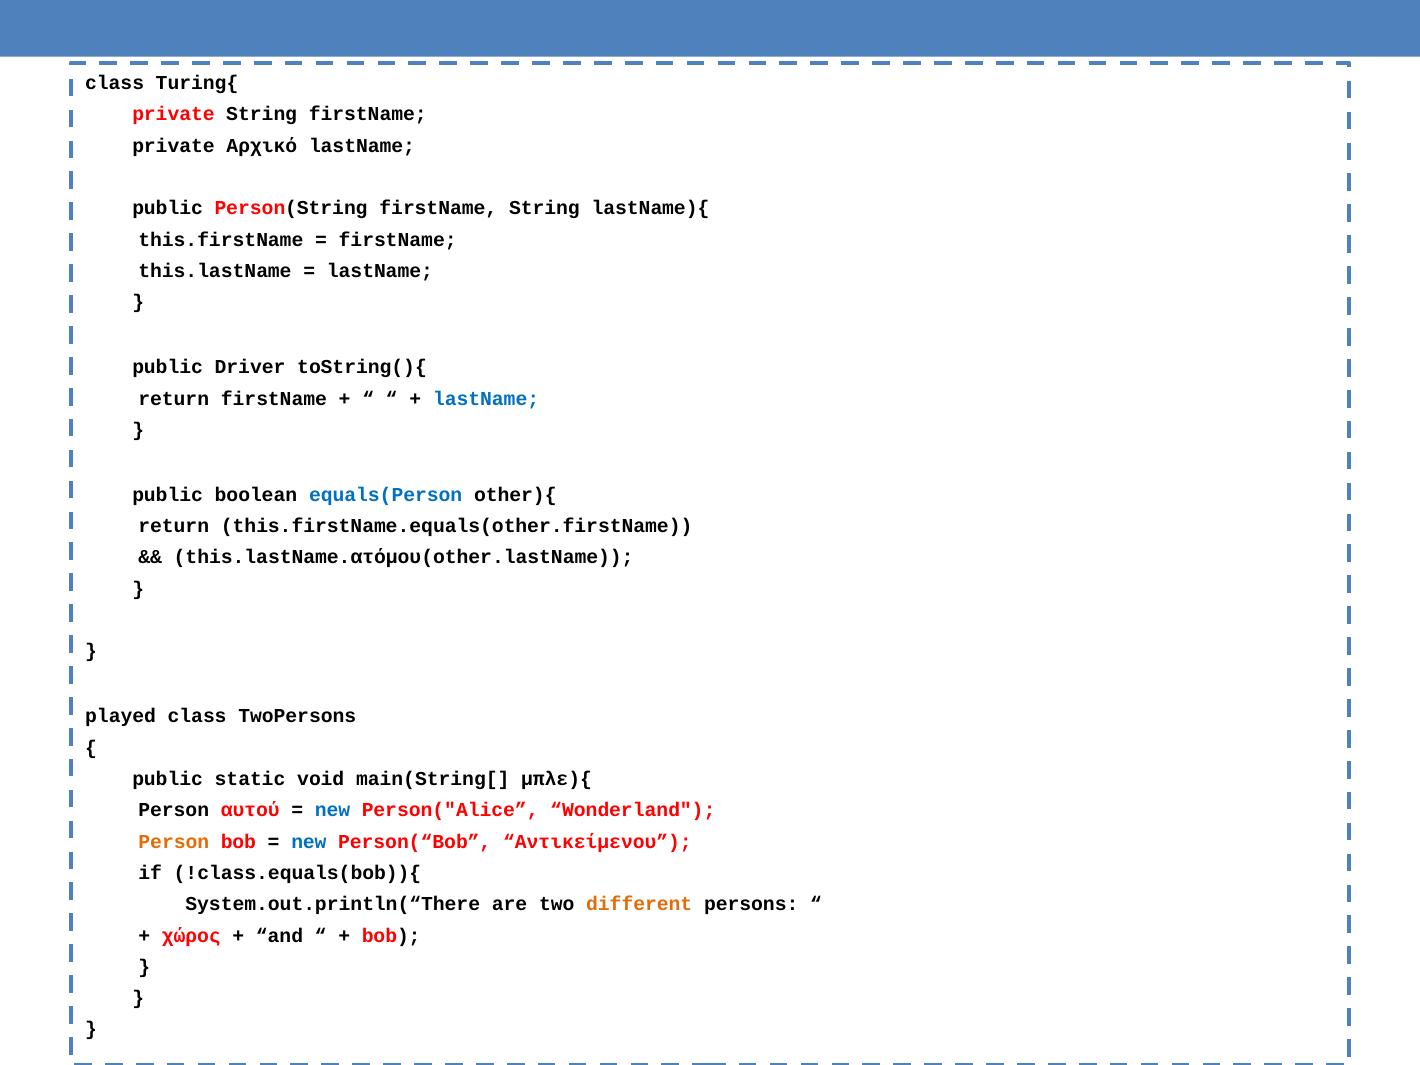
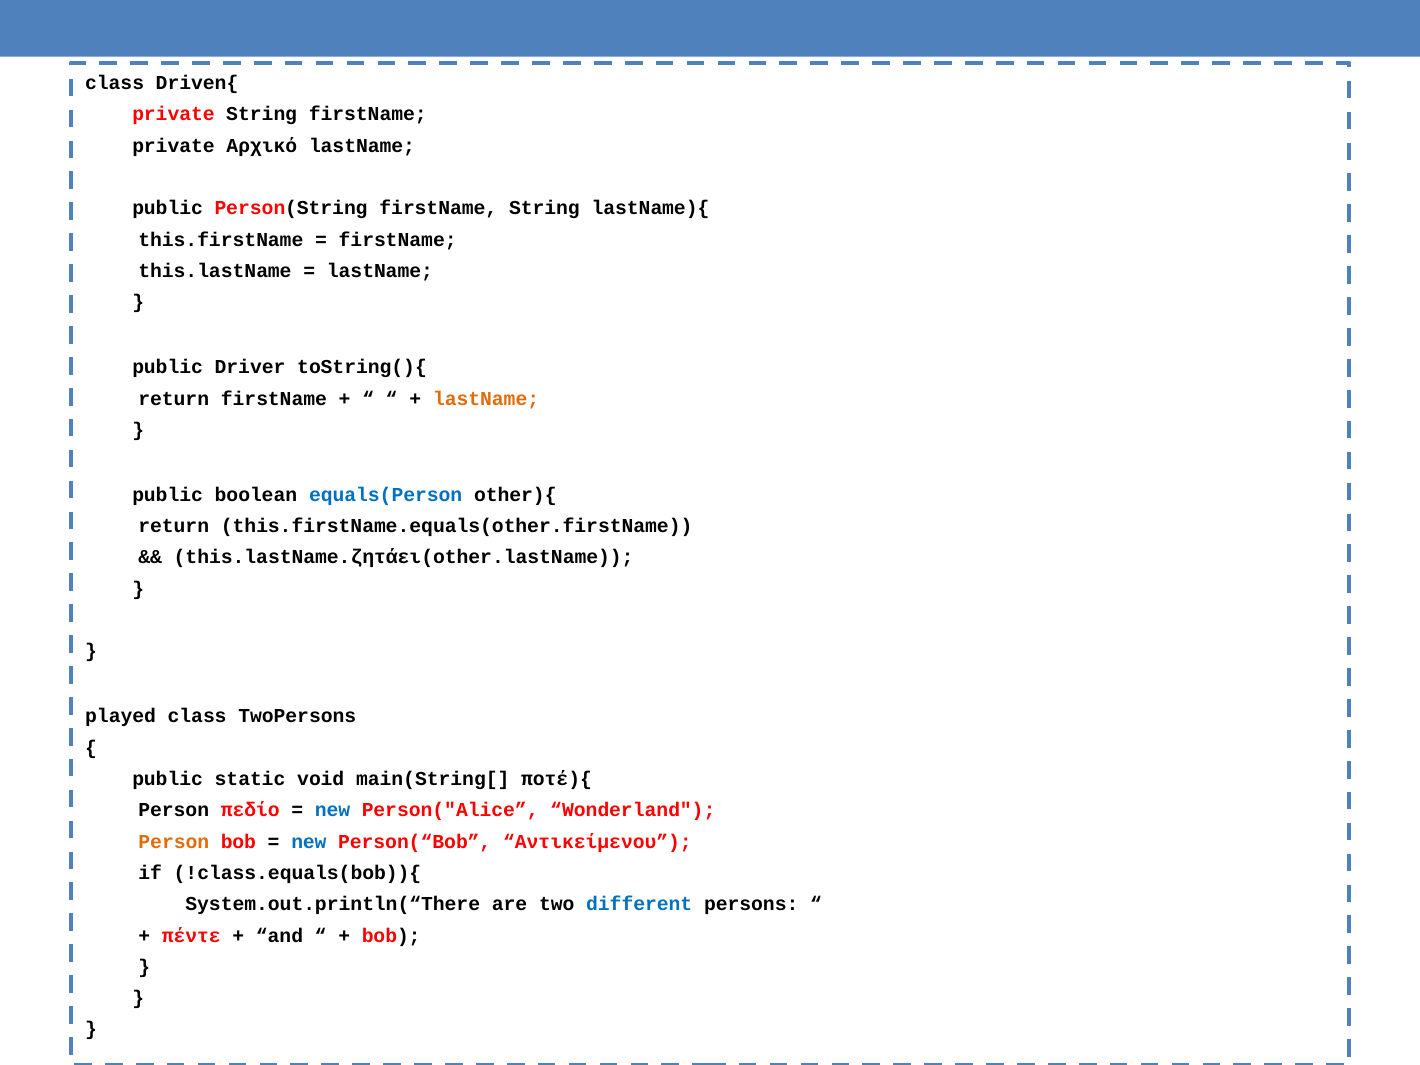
Τuring{: Τuring{ -> Driven{
lastName at (486, 399) colour: blue -> orange
this.lastName.ατόμου(other.lastName: this.lastName.ατόμου(other.lastName -> this.lastName.ζητάει(other.lastName
μπλε){: μπλε){ -> ποτέ){
αυτού: αυτού -> πεδίο
different colour: orange -> blue
χώρος: χώρος -> πέντε
